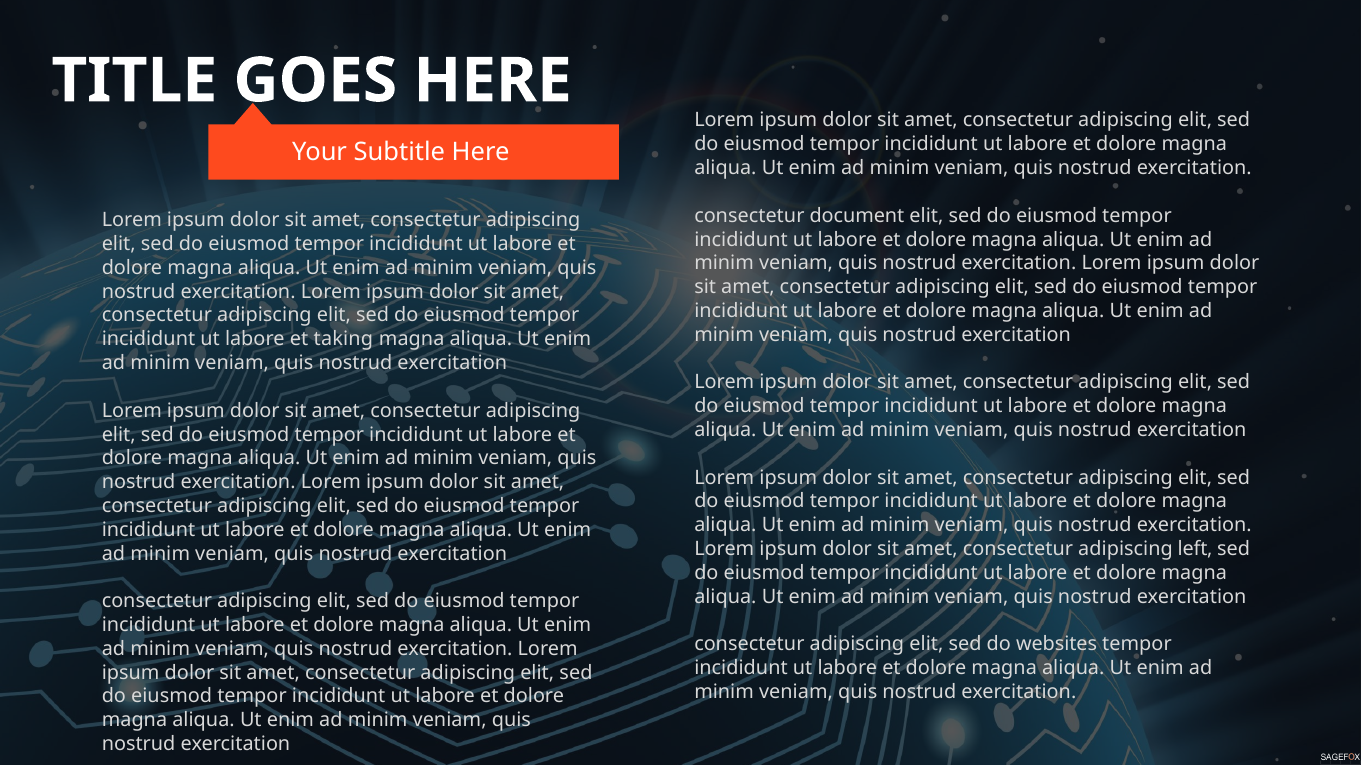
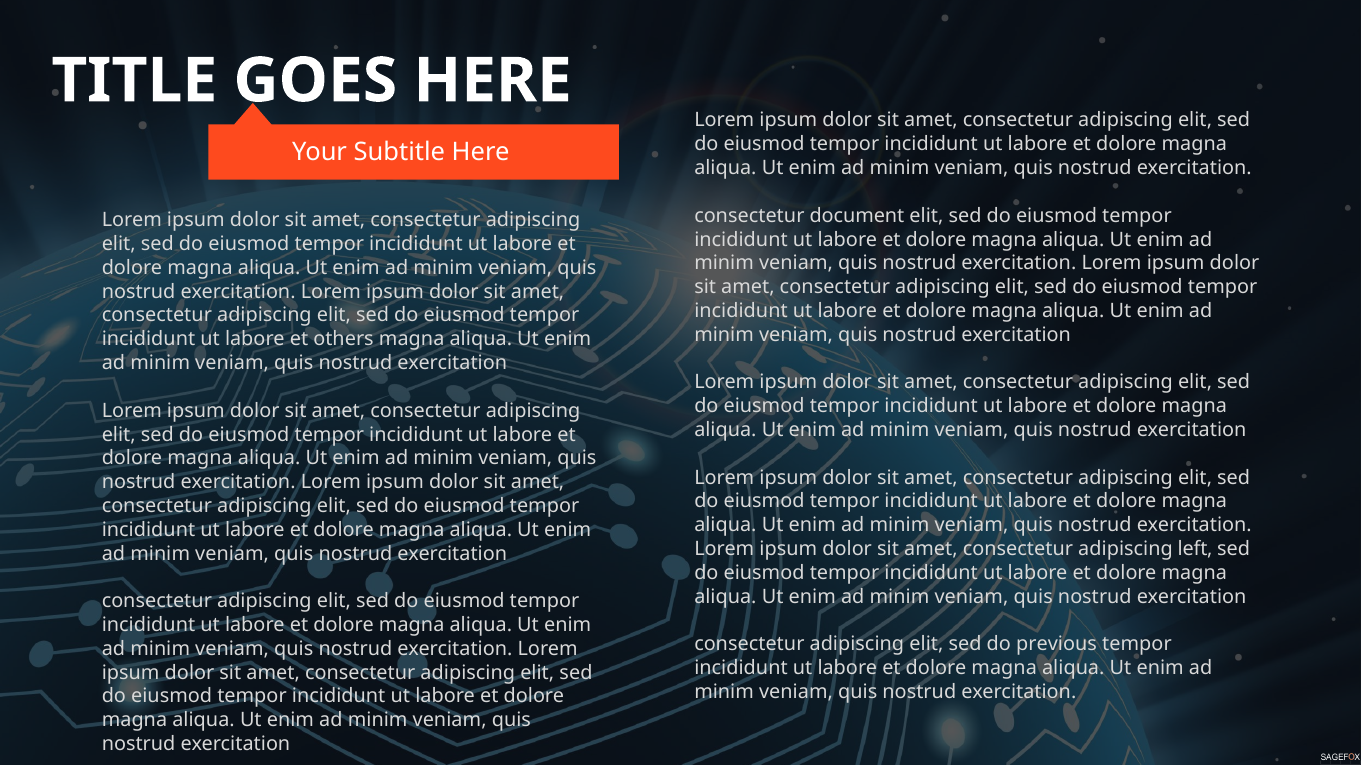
taking: taking -> others
websites: websites -> previous
